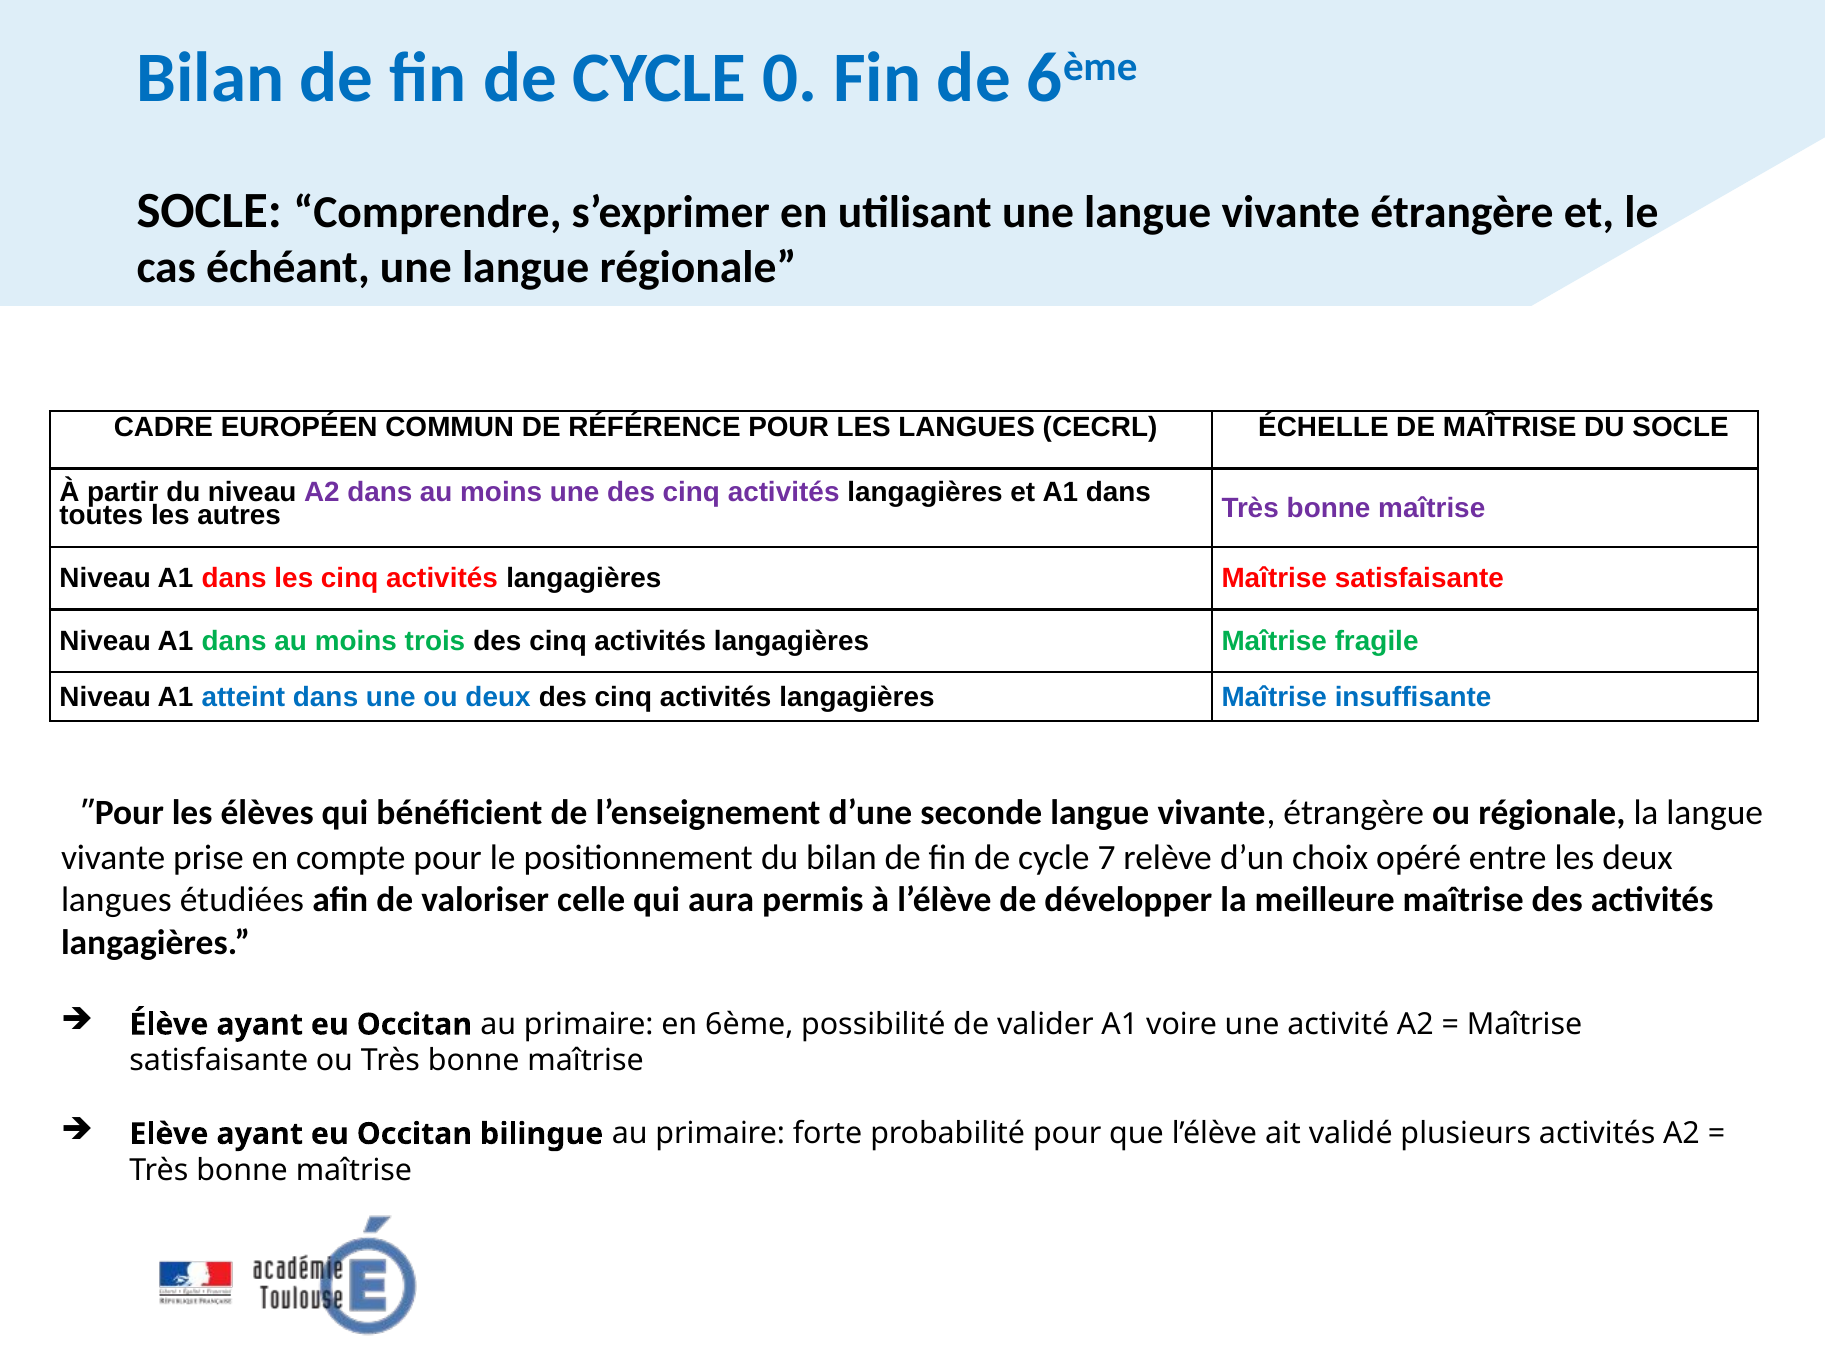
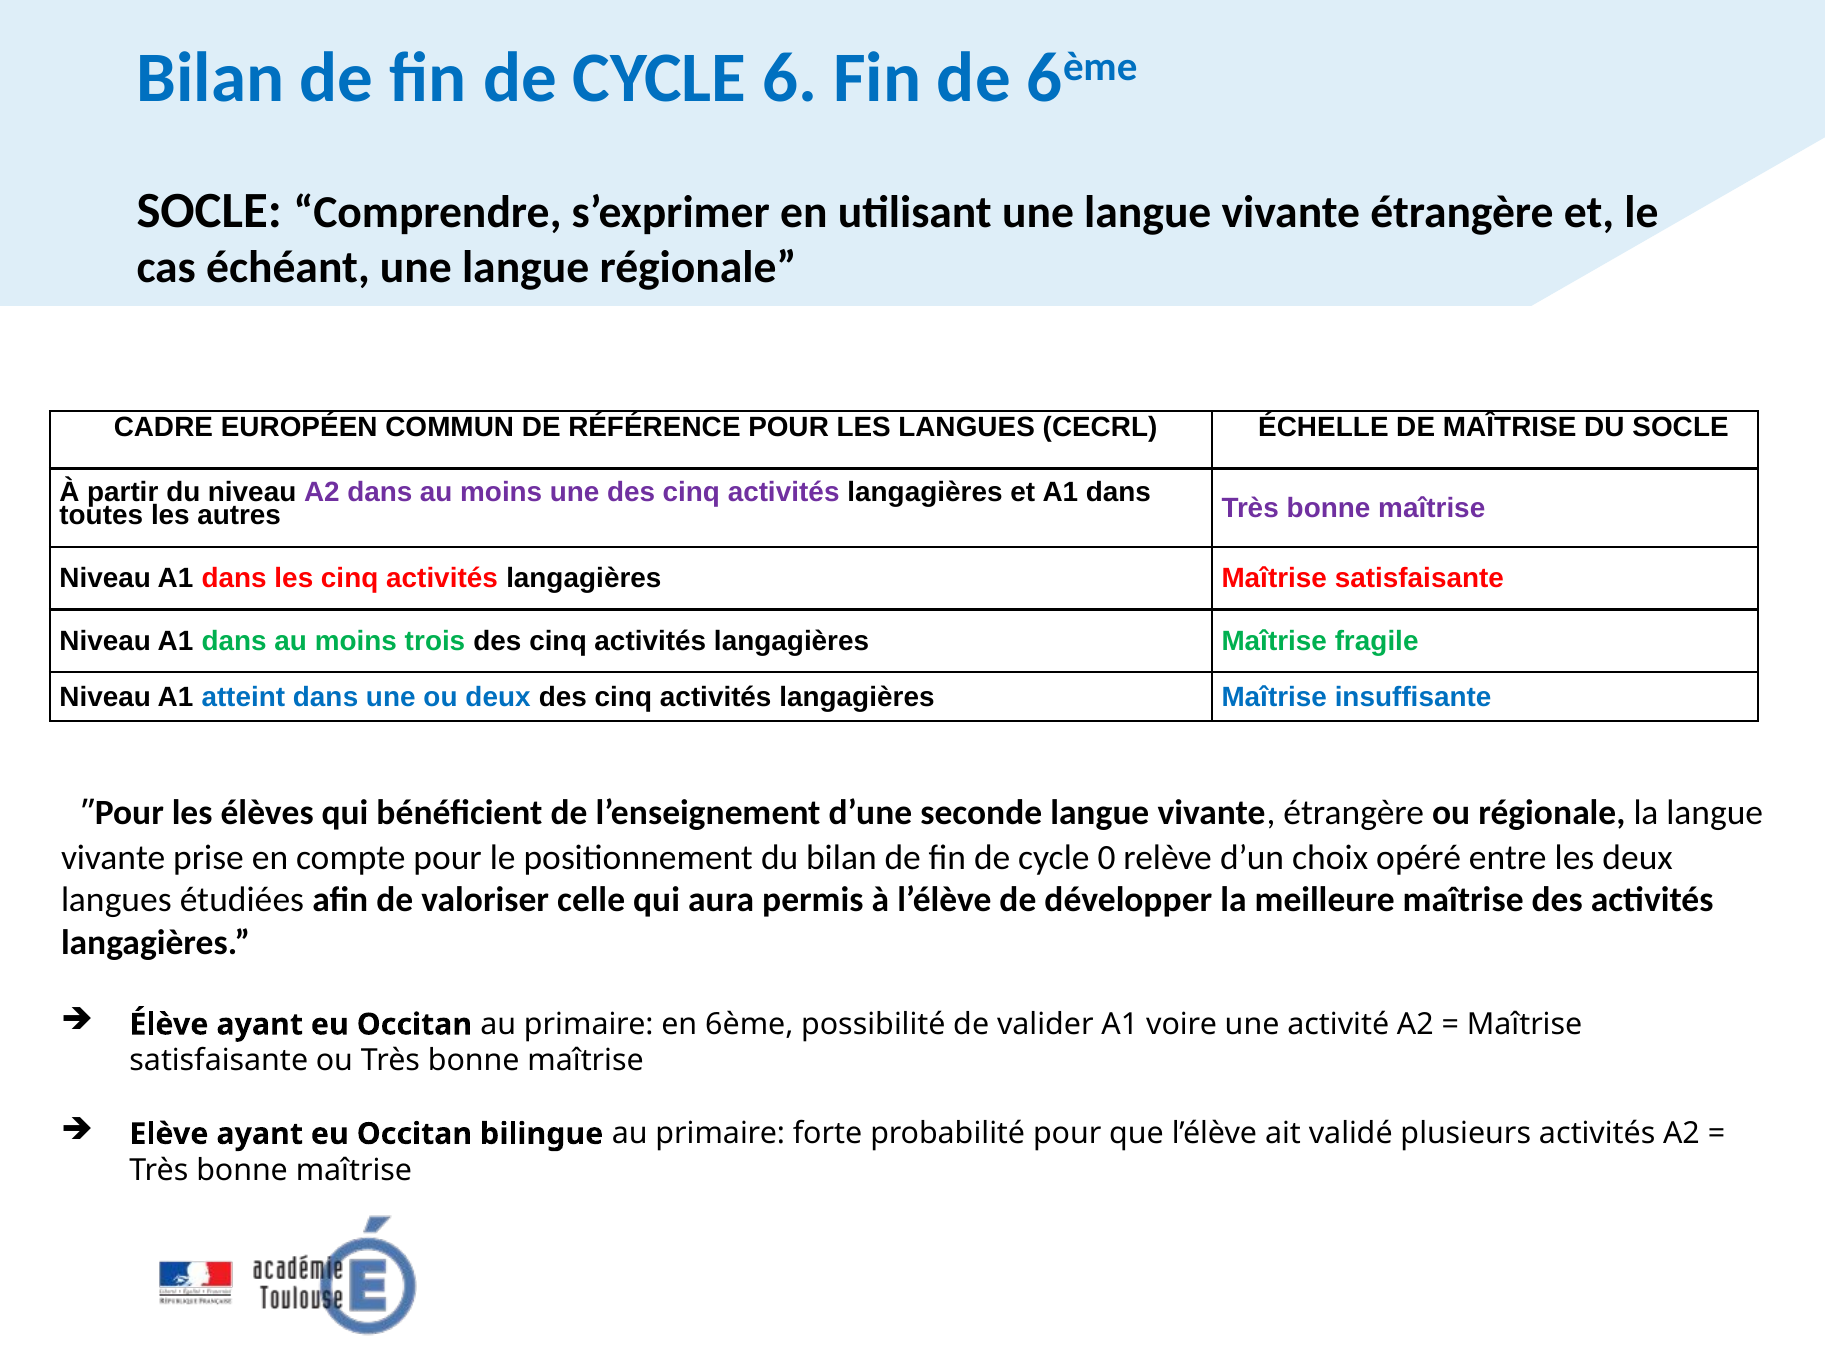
0: 0 -> 6
7: 7 -> 0
